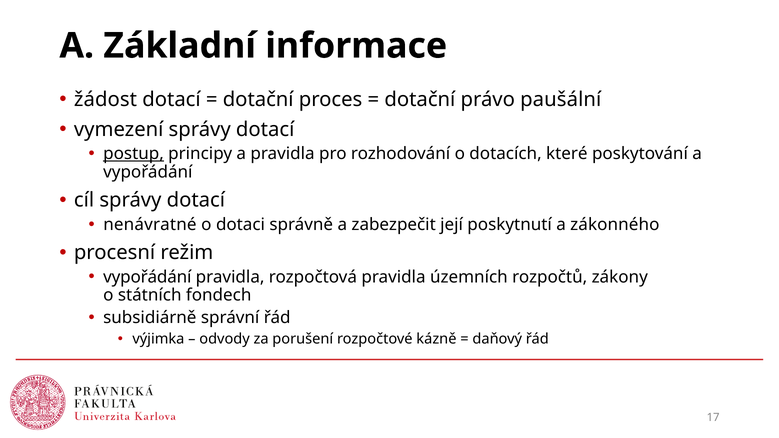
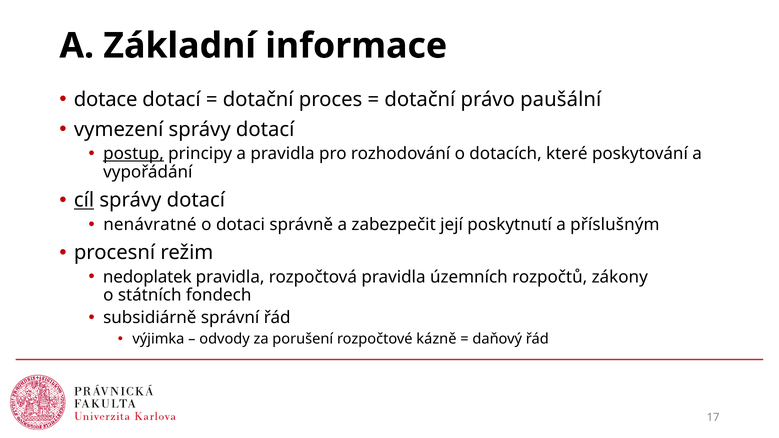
žádost: žádost -> dotace
cíl underline: none -> present
zákonného: zákonného -> příslušným
vypořádání at (147, 277): vypořádání -> nedoplatek
